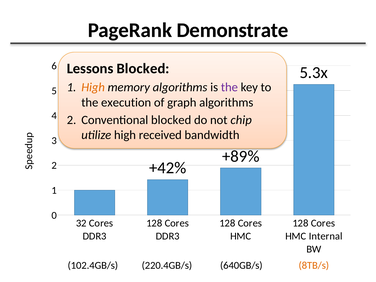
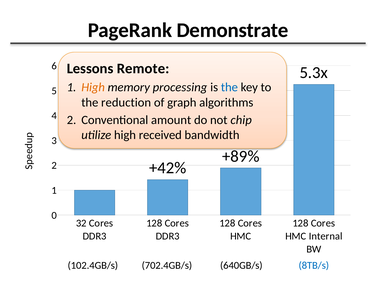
Lessons Blocked: Blocked -> Remote
memory algorithms: algorithms -> processing
the at (229, 87) colour: purple -> blue
execution: execution -> reduction
Conventional blocked: blocked -> amount
220.4GB/s: 220.4GB/s -> 702.4GB/s
8TB/s colour: orange -> blue
